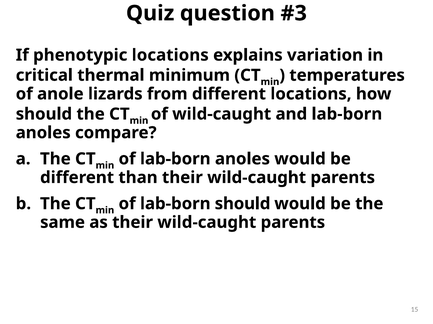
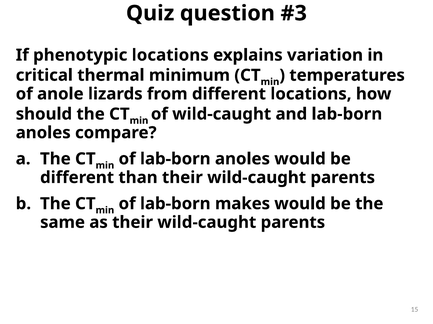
lab-born should: should -> makes
